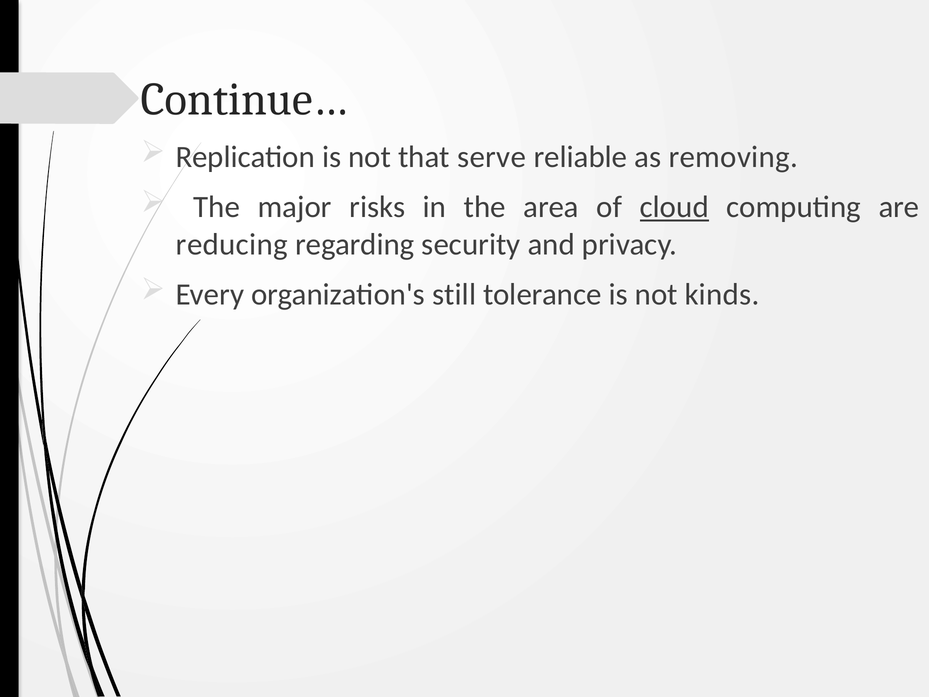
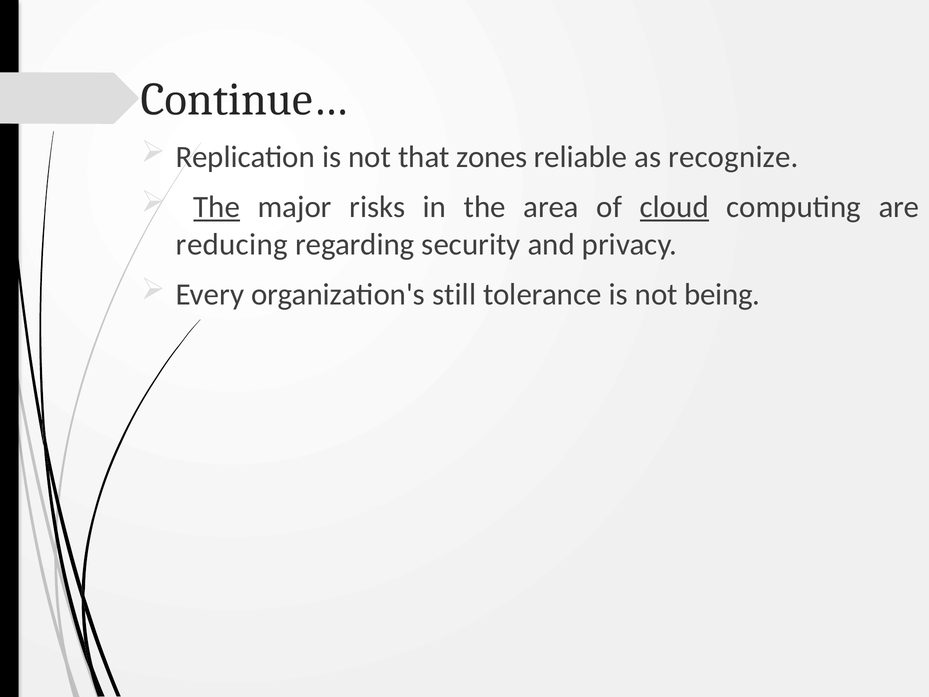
serve: serve -> zones
removing: removing -> recognize
The at (217, 207) underline: none -> present
kinds: kinds -> being
